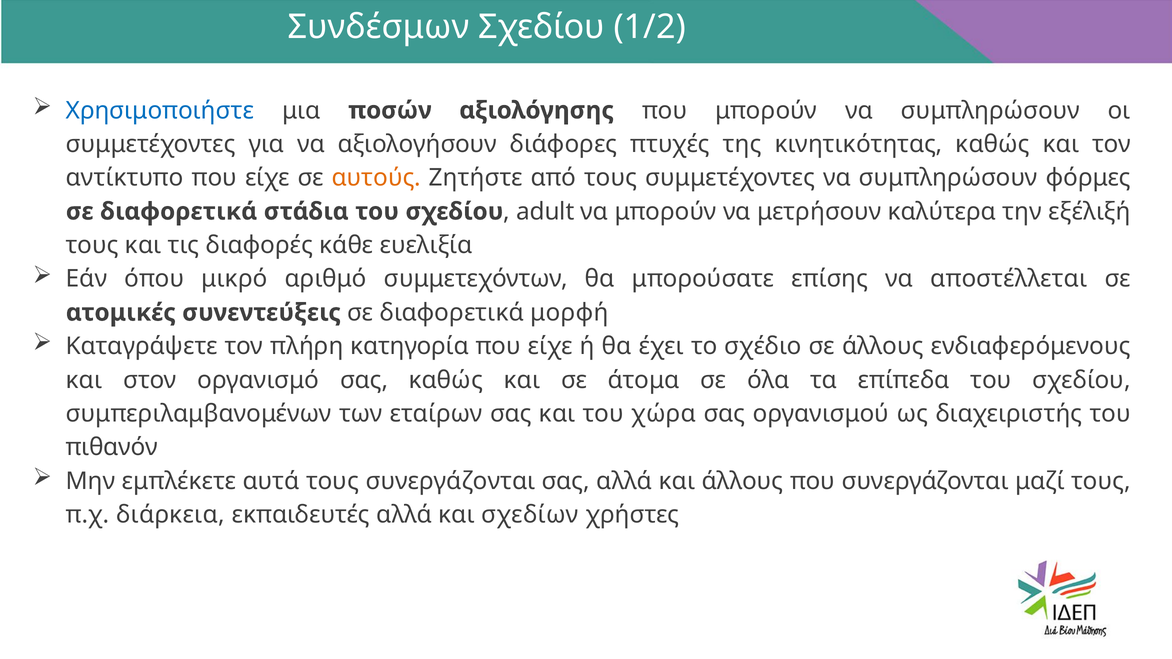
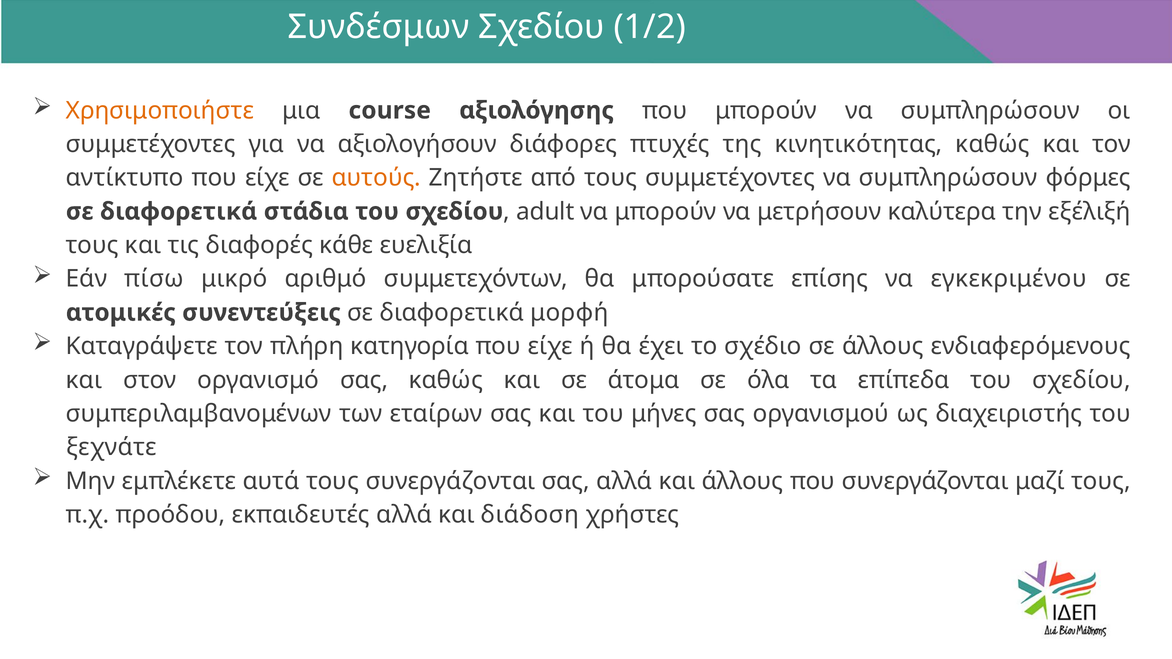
Χρησιμοποιήστε colour: blue -> orange
ποσών: ποσών -> course
όπου: όπου -> πίσω
αποστέλλεται: αποστέλλεται -> εγκεκριμένου
χώρα: χώρα -> μήνες
πιθανόν: πιθανόν -> ξεχνάτε
διάρκεια: διάρκεια -> προόδου
σχεδίων: σχεδίων -> διάδοση
